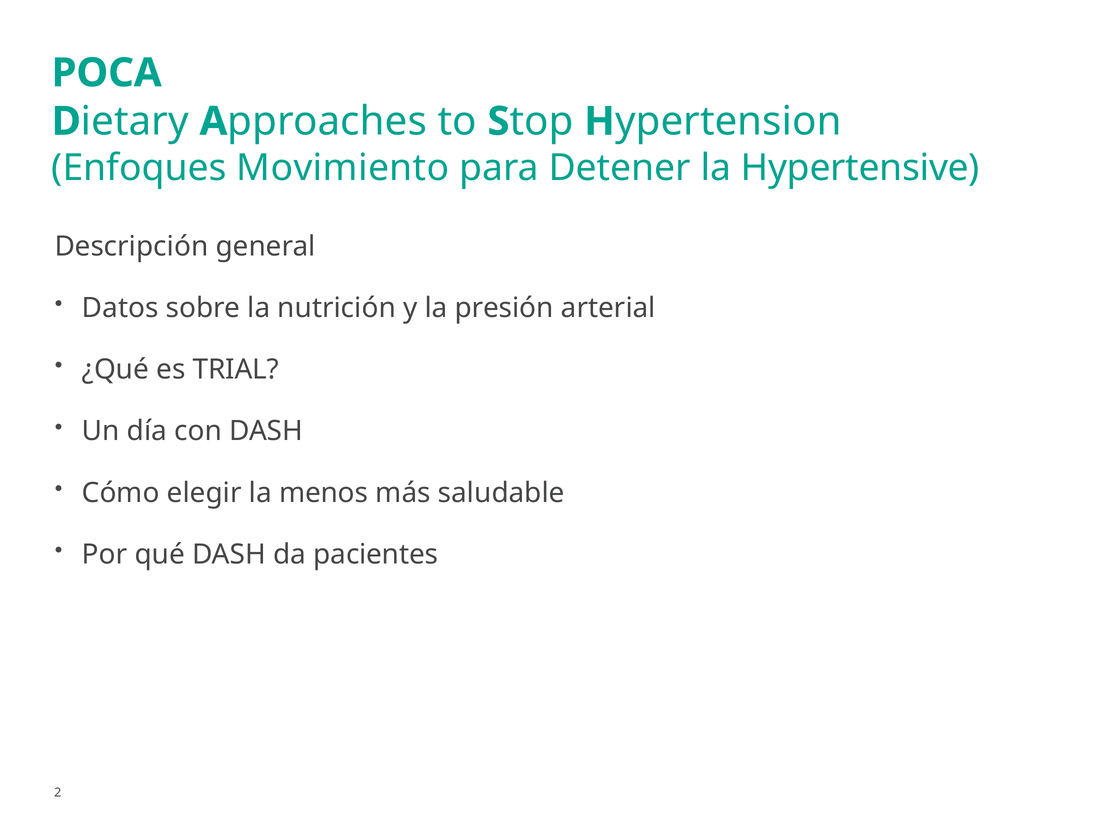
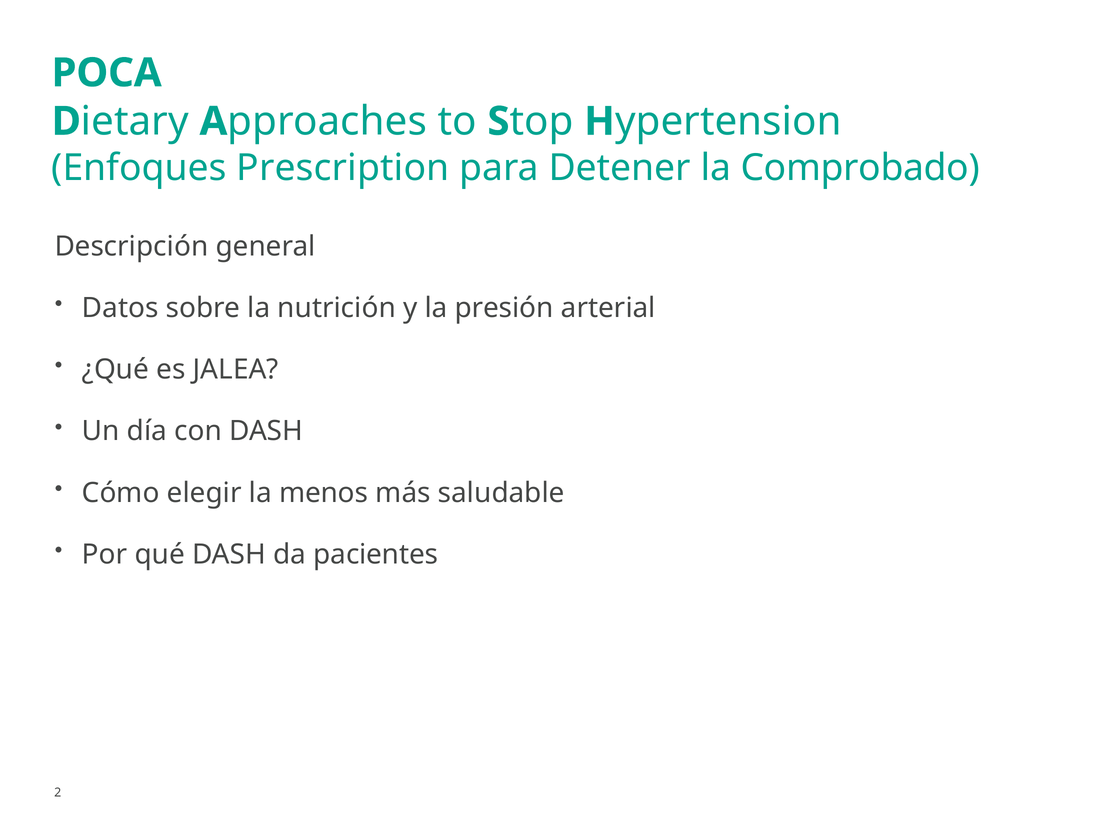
Movimiento: Movimiento -> Prescription
Hypertensive: Hypertensive -> Comprobado
TRIAL: TRIAL -> JALEA
